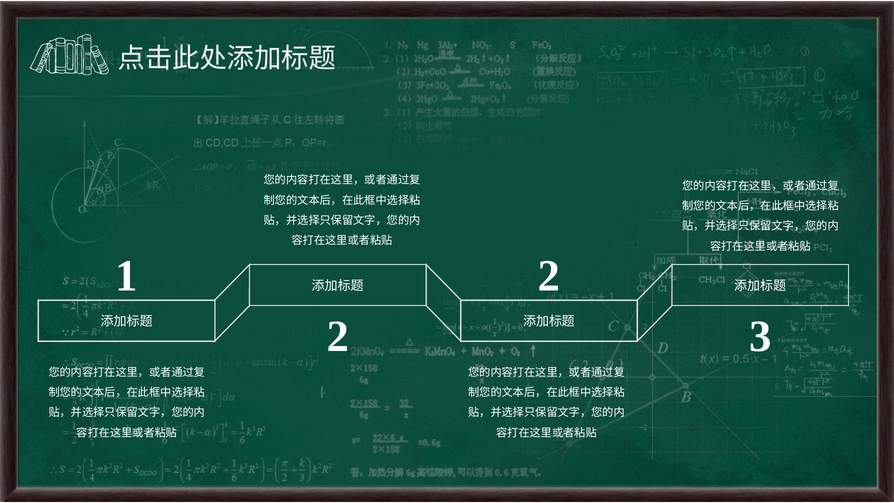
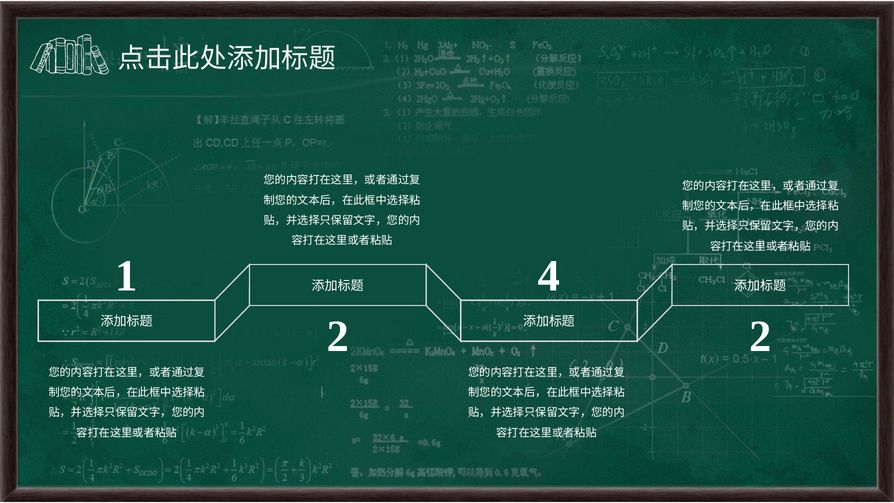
1 2: 2 -> 4
2 3: 3 -> 2
